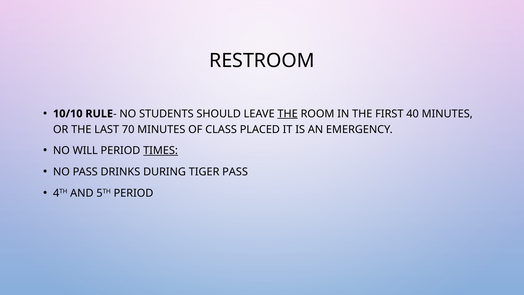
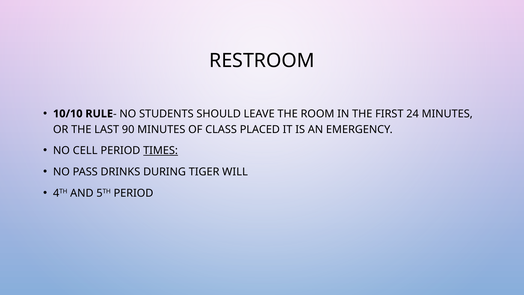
THE at (288, 114) underline: present -> none
40: 40 -> 24
70: 70 -> 90
WILL: WILL -> CELL
TIGER PASS: PASS -> WILL
